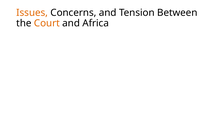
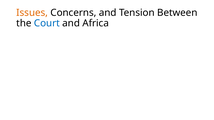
Court colour: orange -> blue
